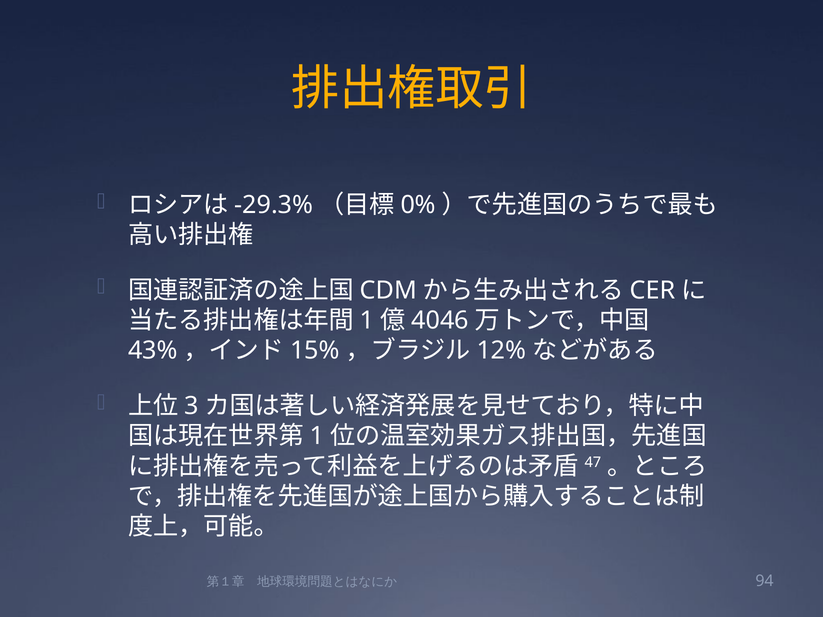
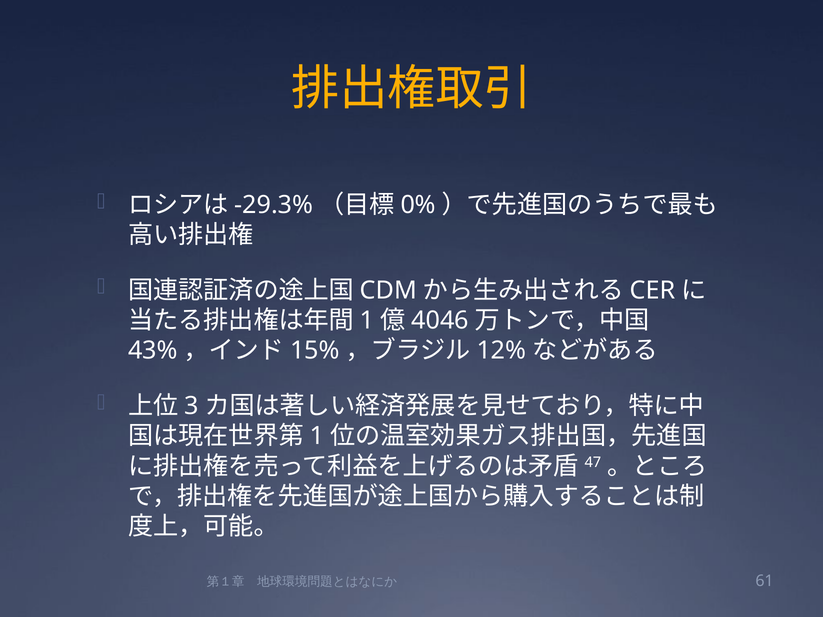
94: 94 -> 61
